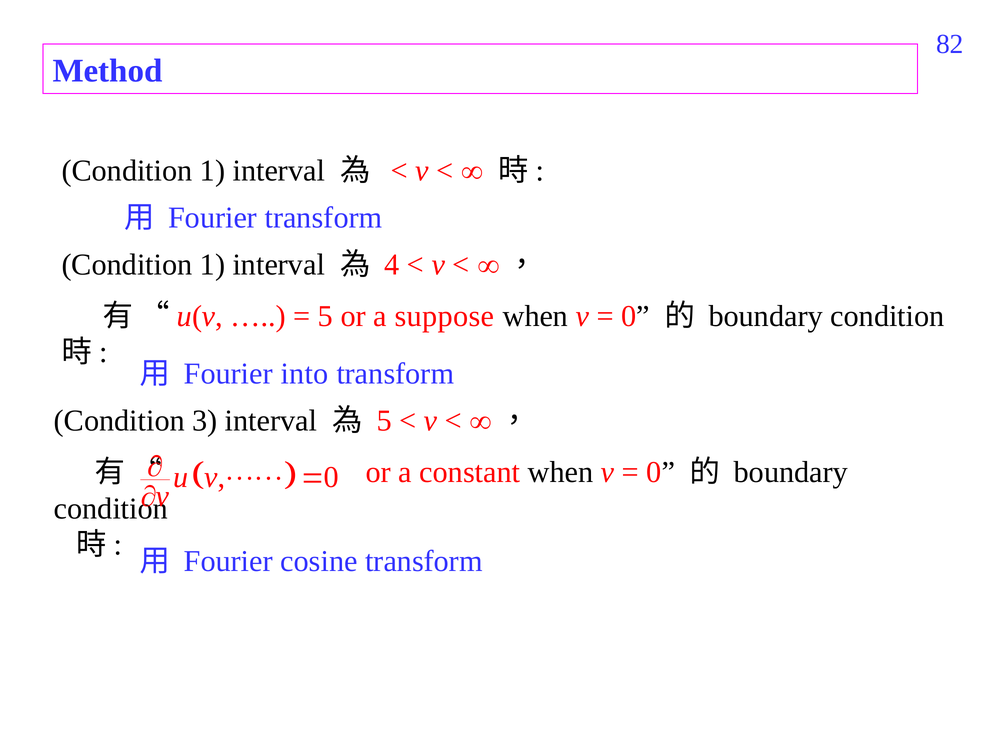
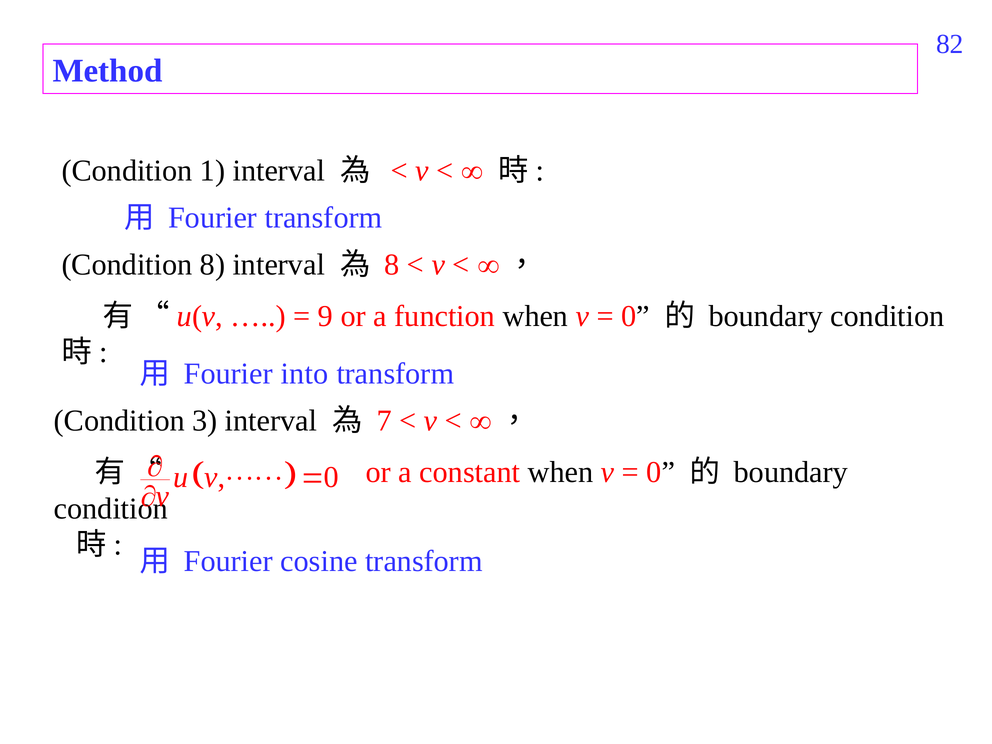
1 at (213, 265): 1 -> 8
4 at (392, 265): 4 -> 8
5 at (325, 316): 5 -> 9
suppose: suppose -> function
5 at (384, 421): 5 -> 7
